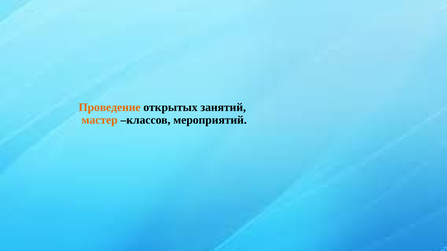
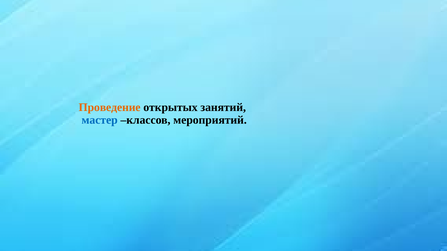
мастер colour: orange -> blue
